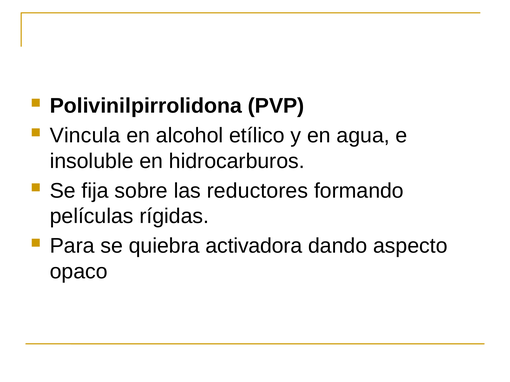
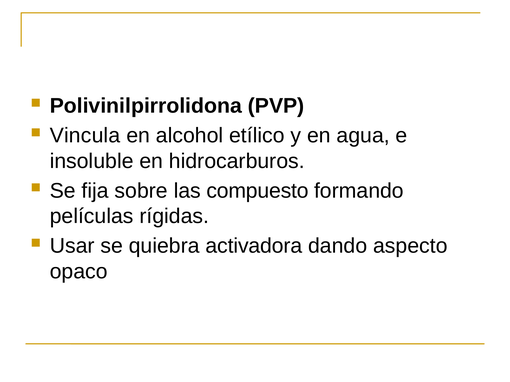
reductores: reductores -> compuesto
Para: Para -> Usar
